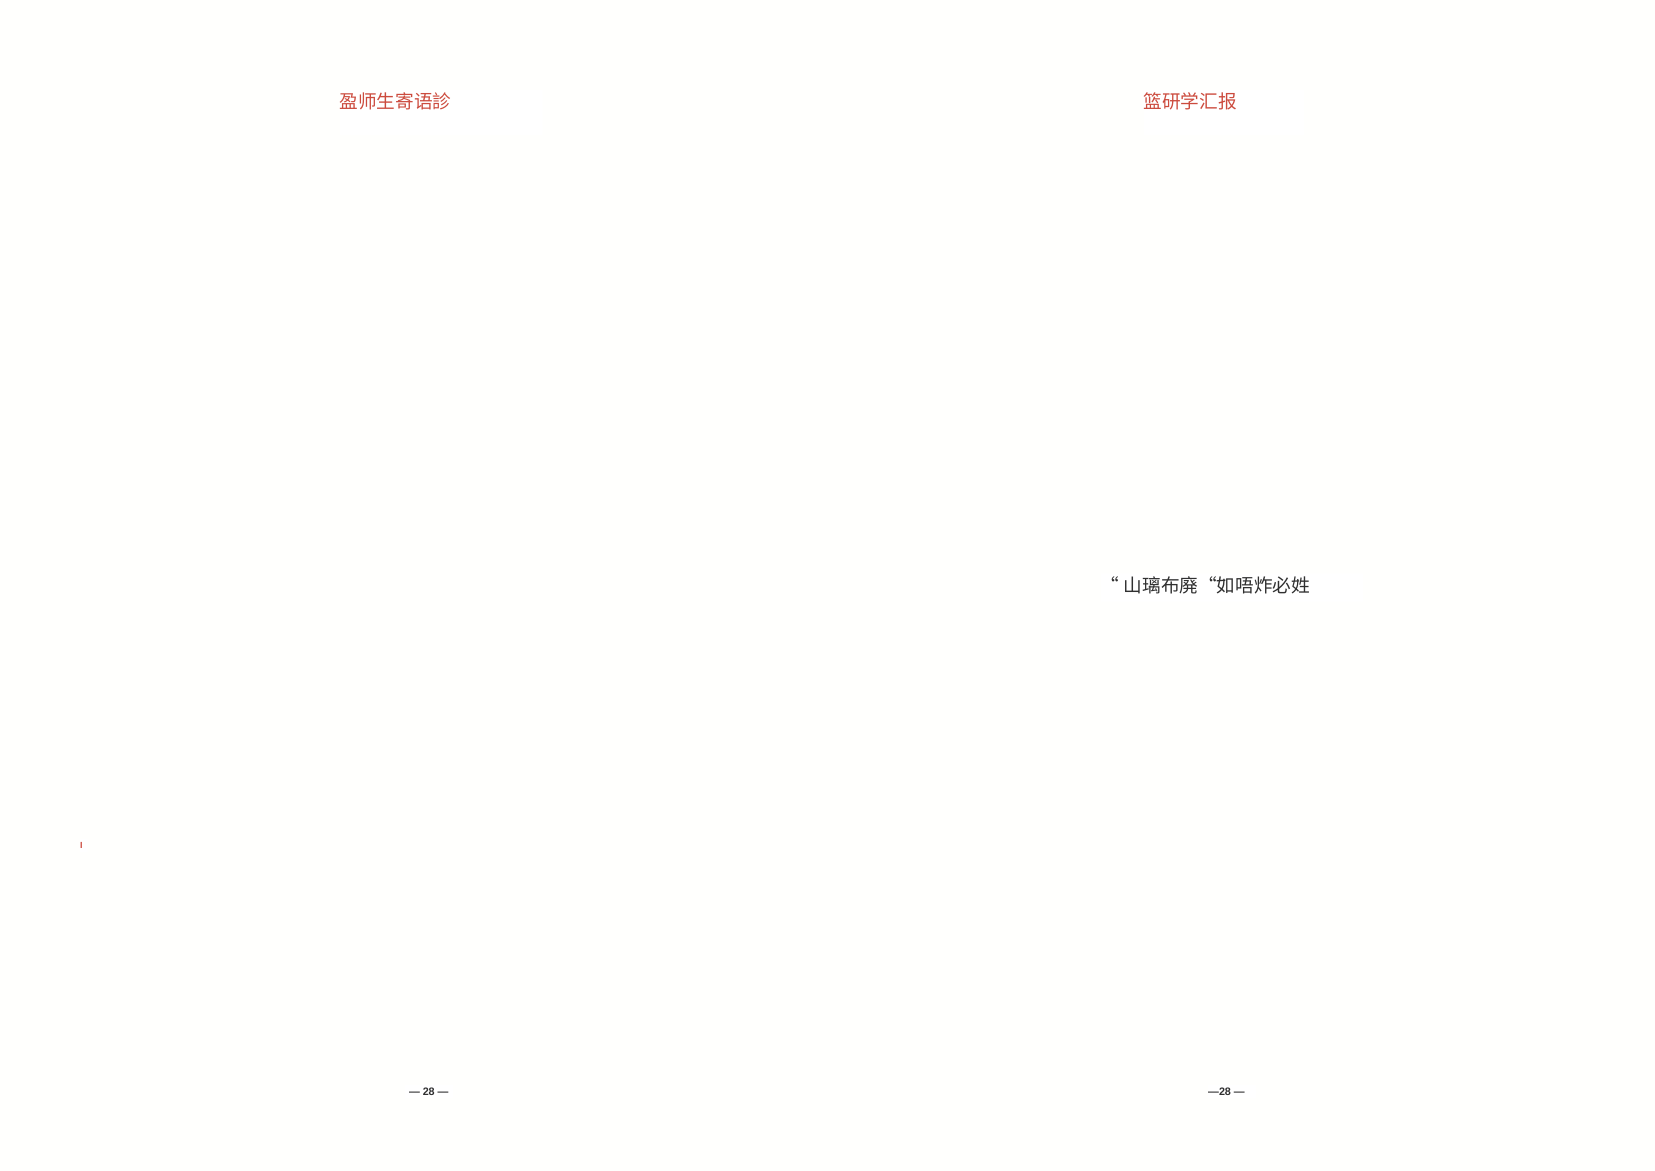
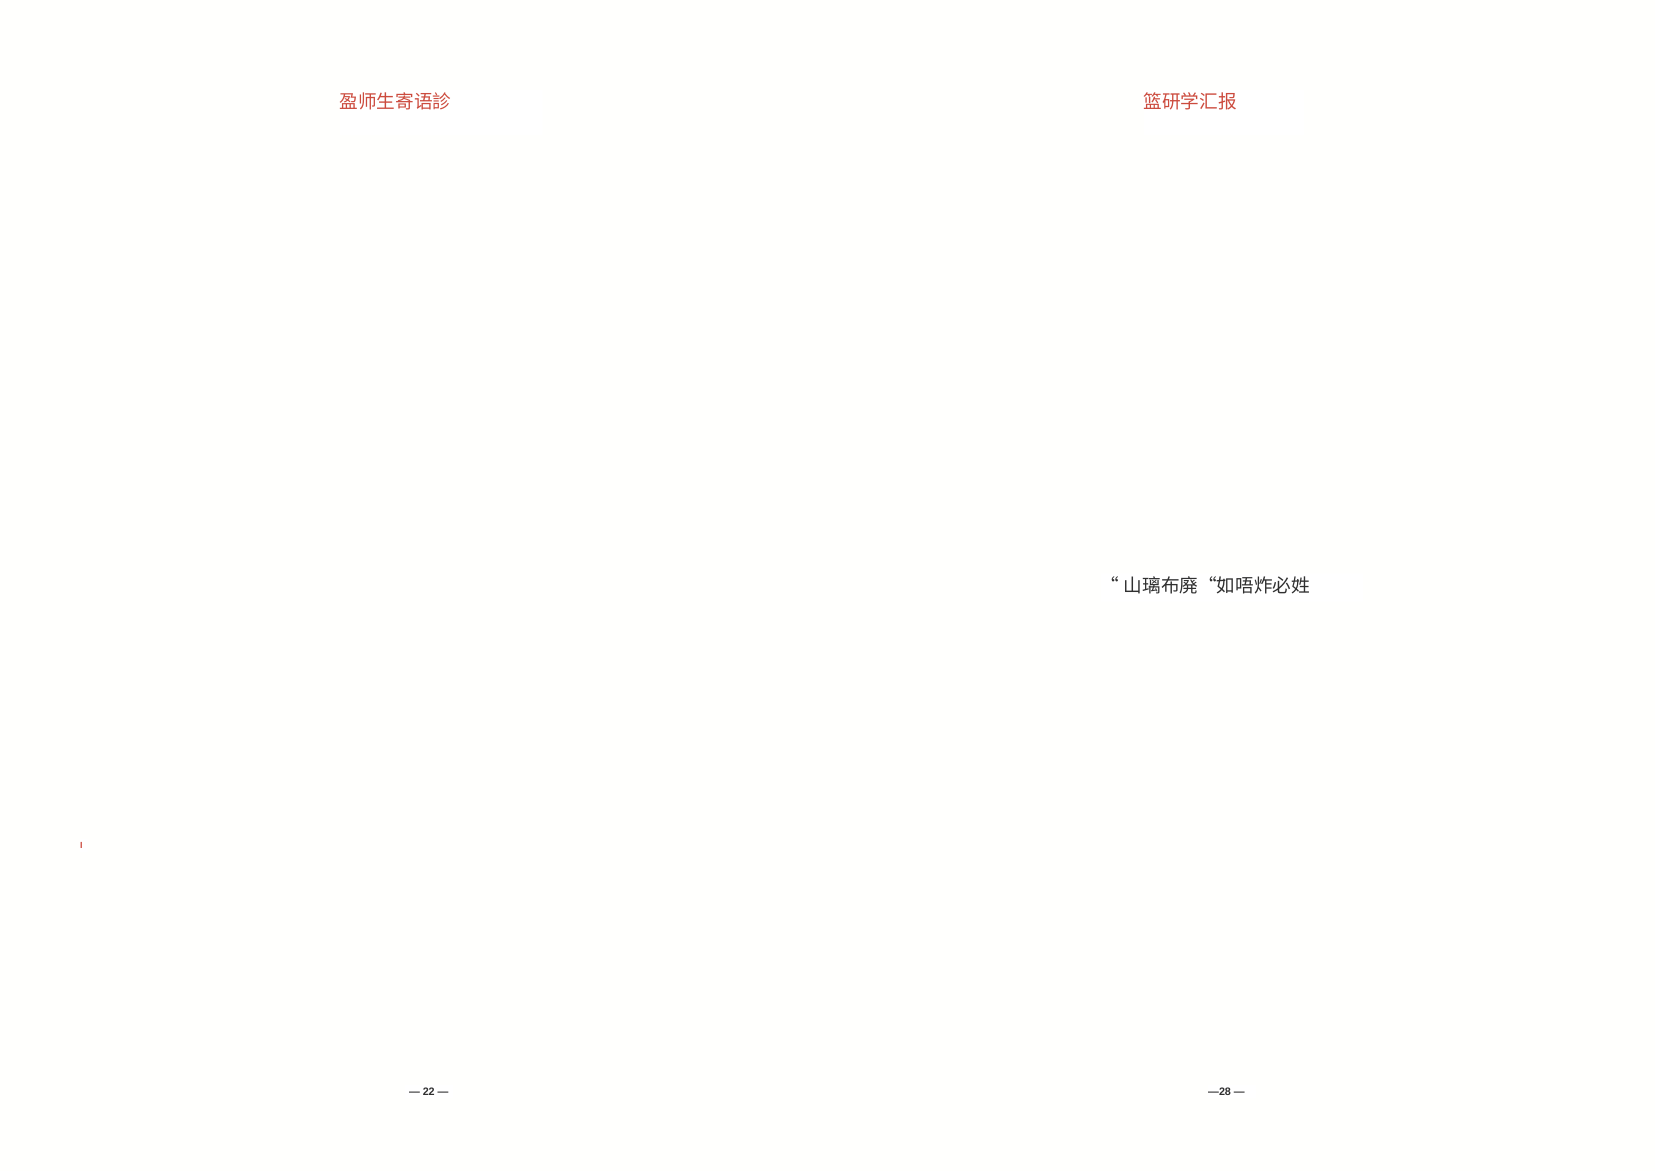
28: 28 -> 22
